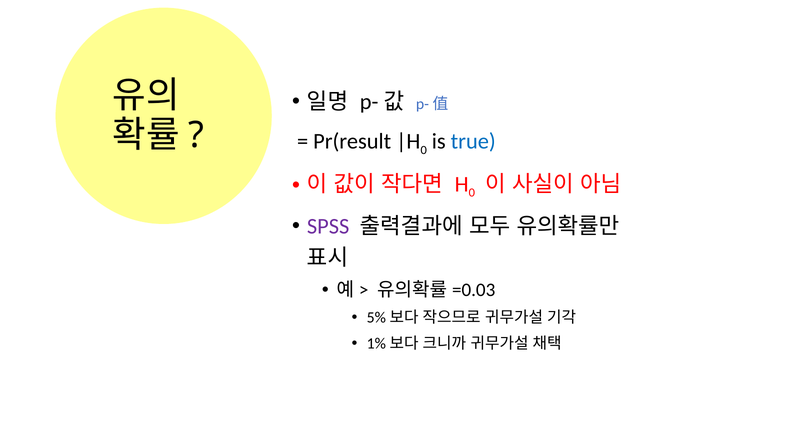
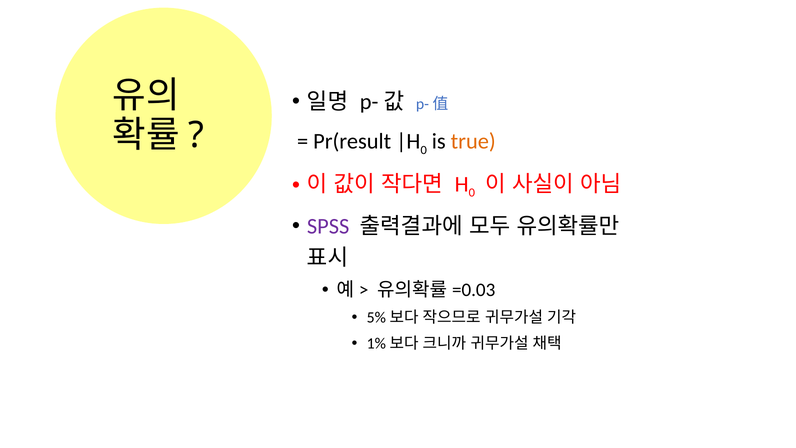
true colour: blue -> orange
